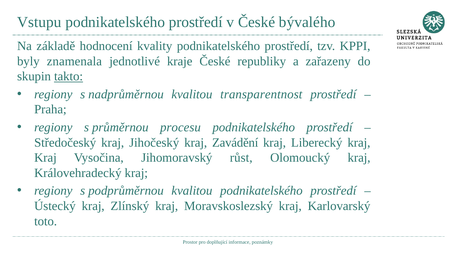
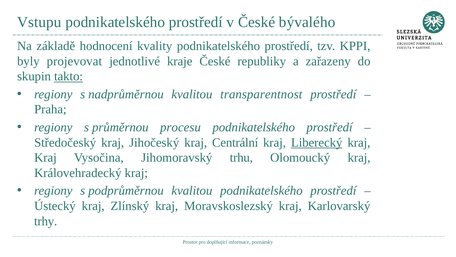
znamenala: znamenala -> projevovat
Zavádění: Zavádění -> Centrální
Liberecký underline: none -> present
růst: růst -> trhu
toto: toto -> trhy
